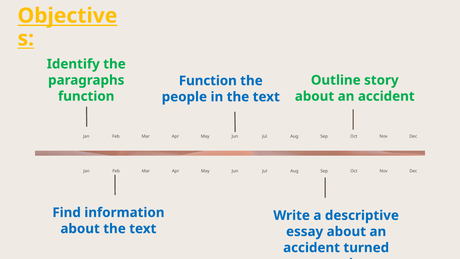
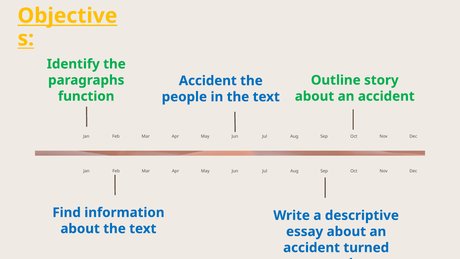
Function at (208, 81): Function -> Accident
